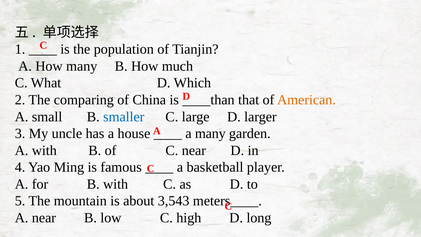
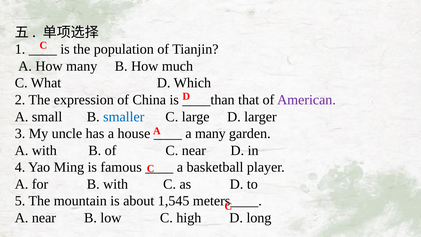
comparing: comparing -> expression
American colour: orange -> purple
3,543: 3,543 -> 1,545
